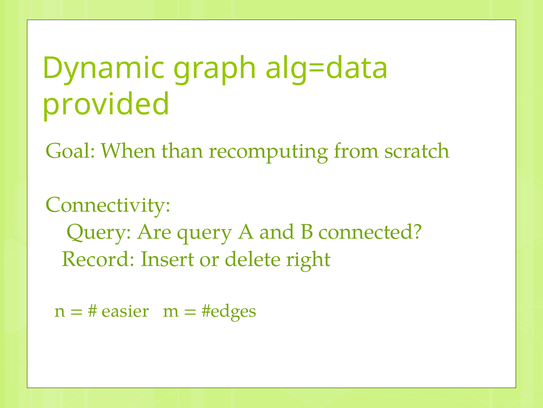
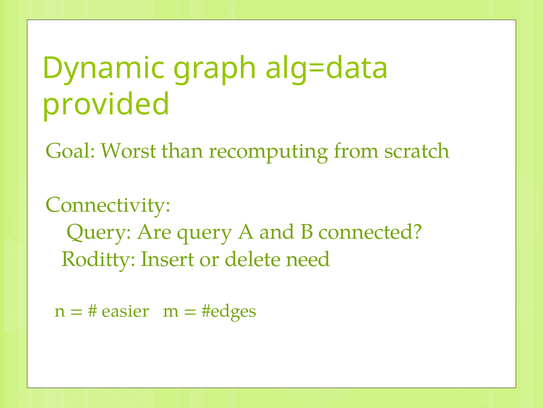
When: When -> Worst
Record: Record -> Roditty
right: right -> need
